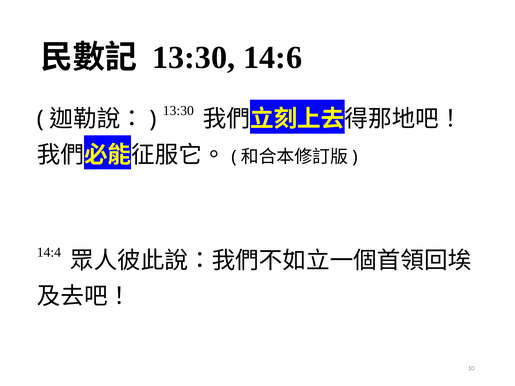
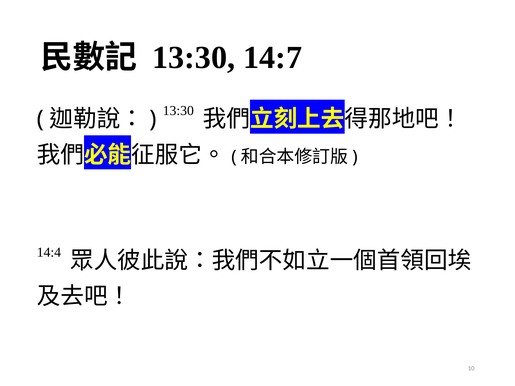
14:6: 14:6 -> 14:7
